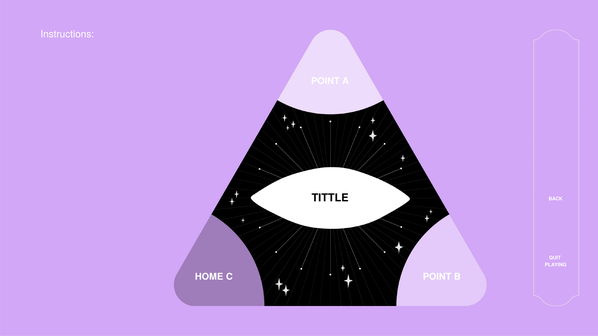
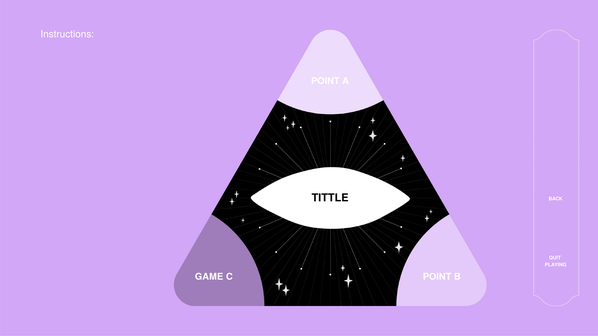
HOME: HOME -> GAME
